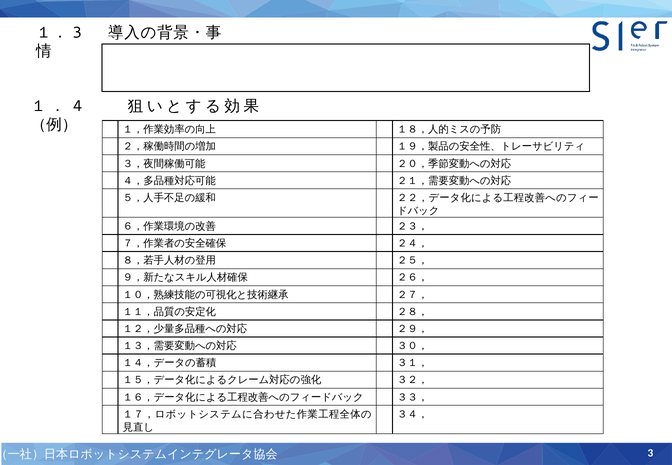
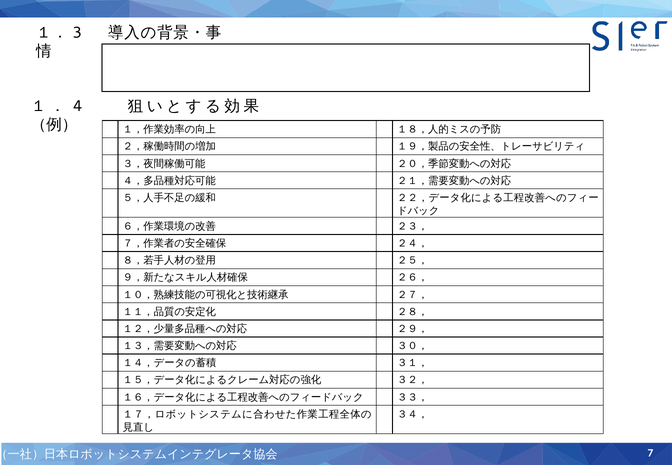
3 at (650, 453): 3 -> 7
